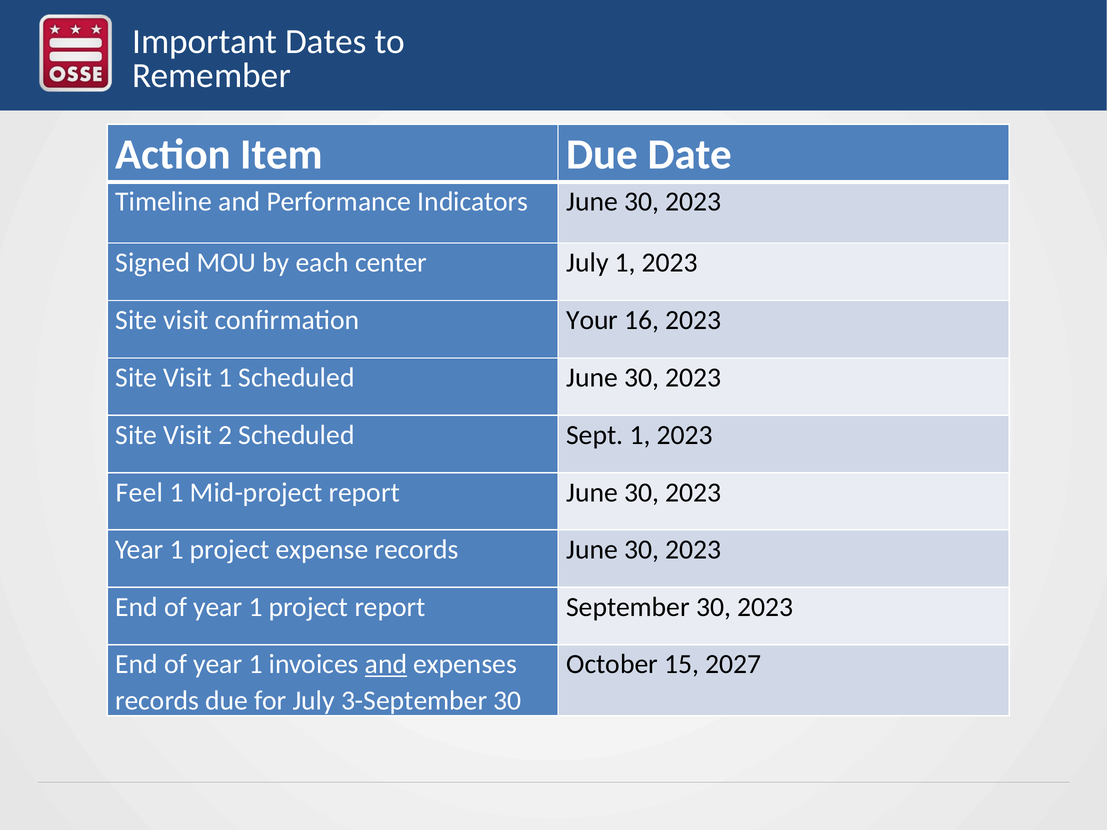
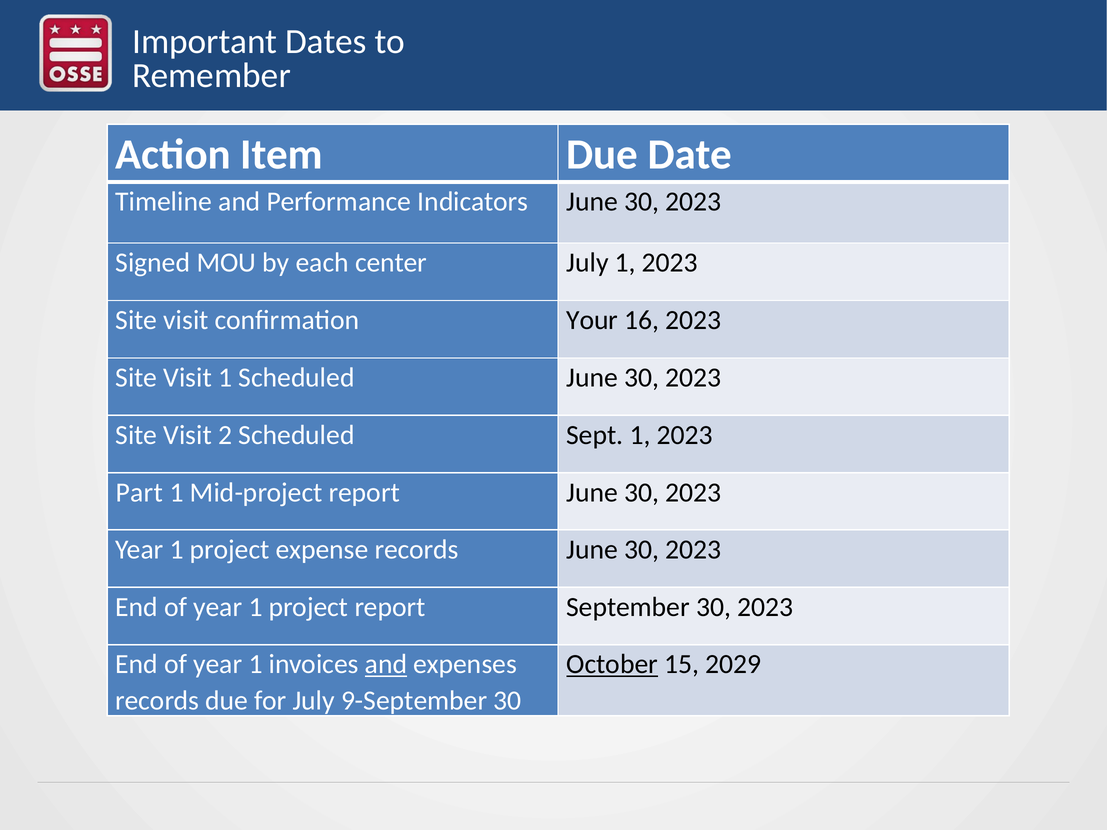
Feel: Feel -> Part
October underline: none -> present
2027: 2027 -> 2029
3-September: 3-September -> 9-September
